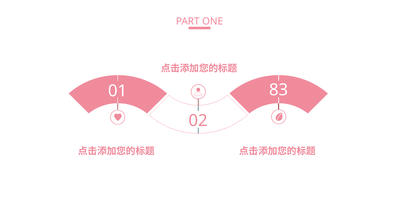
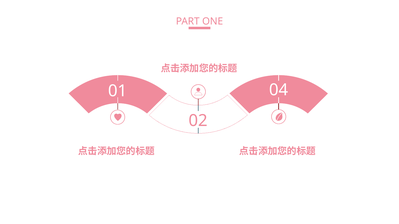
83: 83 -> 04
